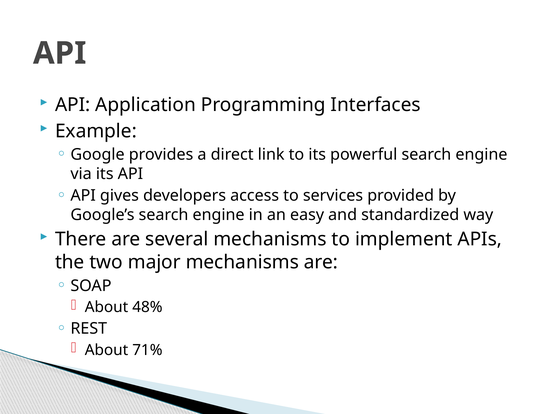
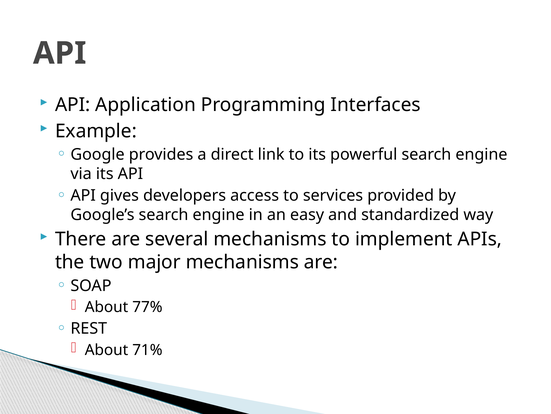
48%: 48% -> 77%
